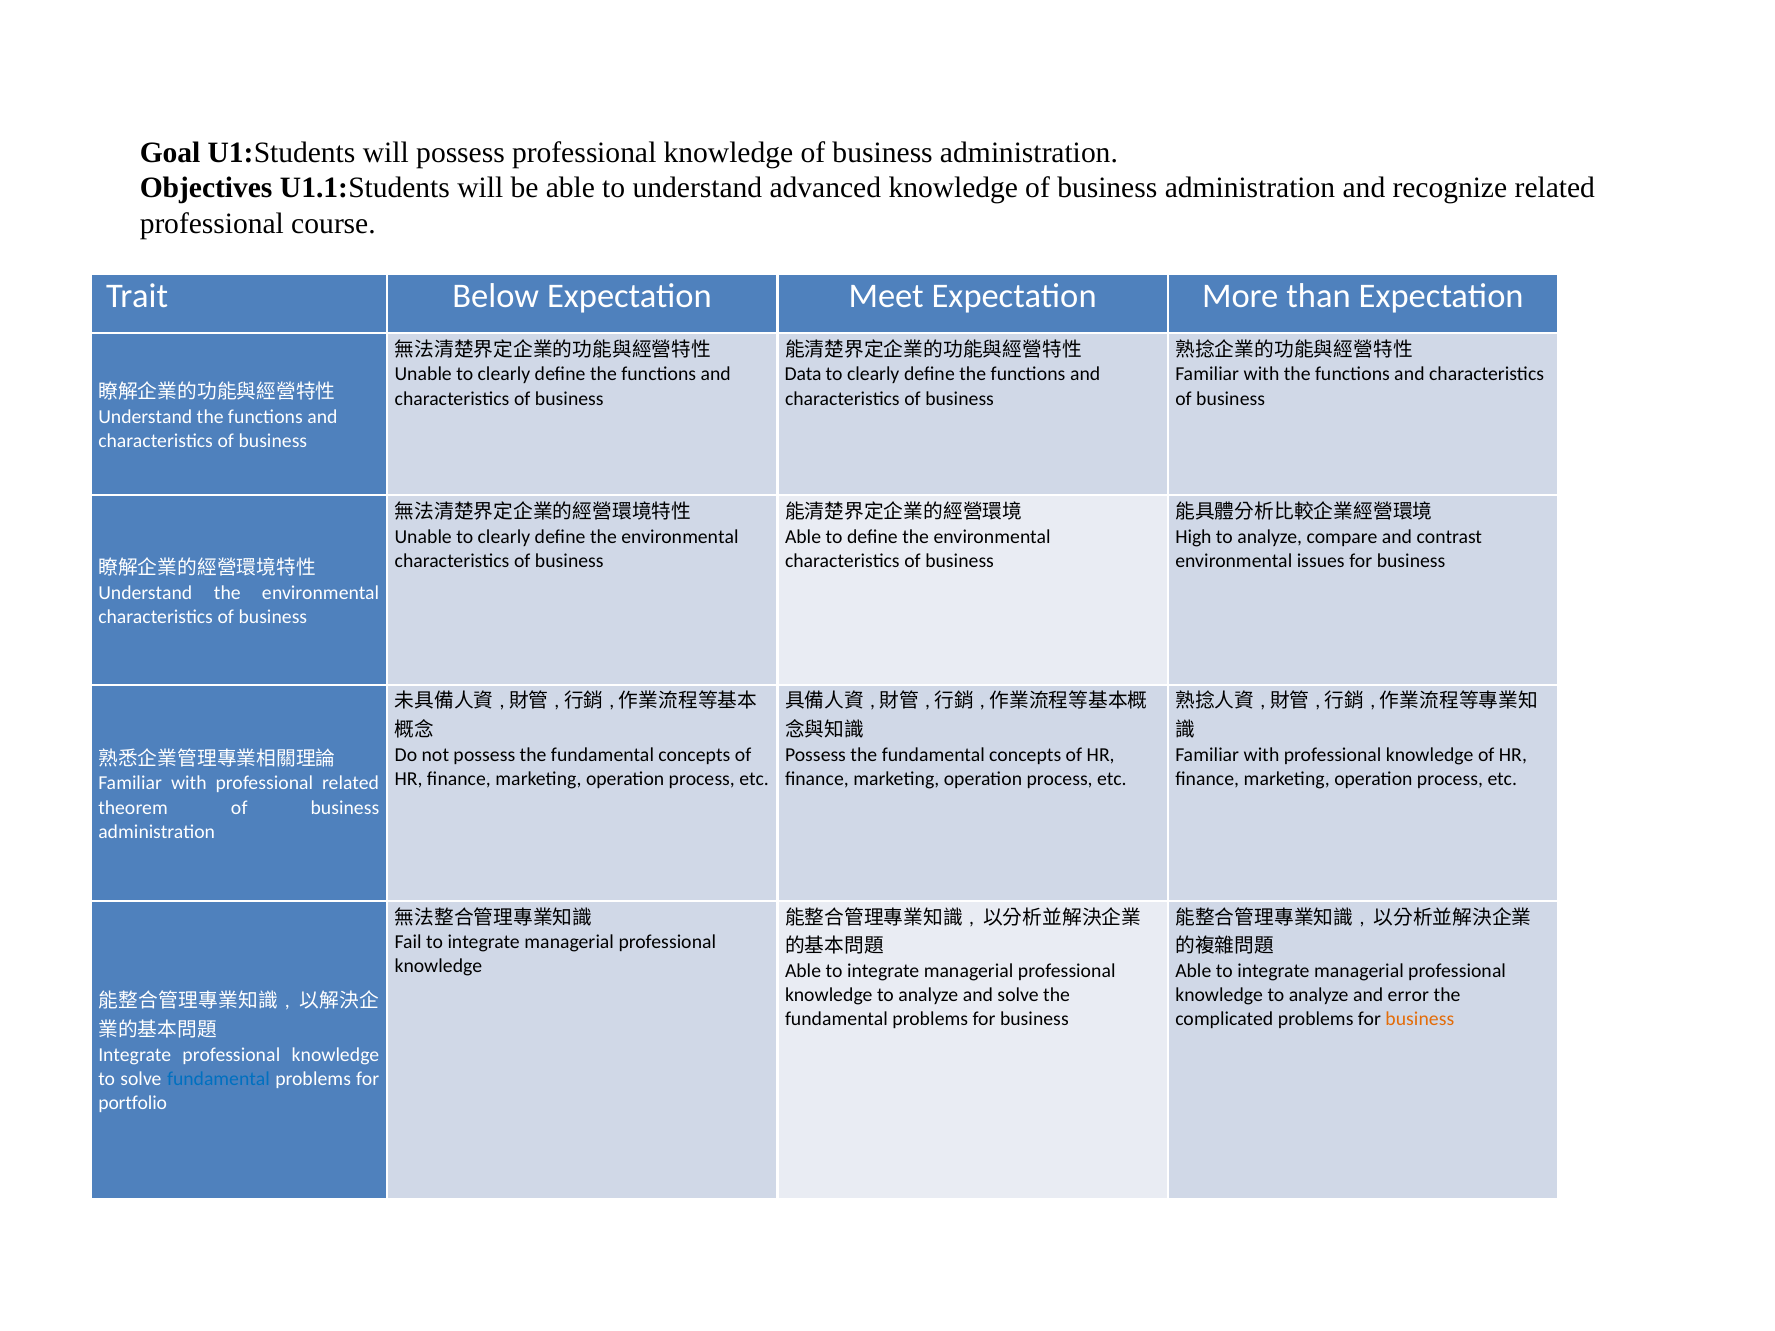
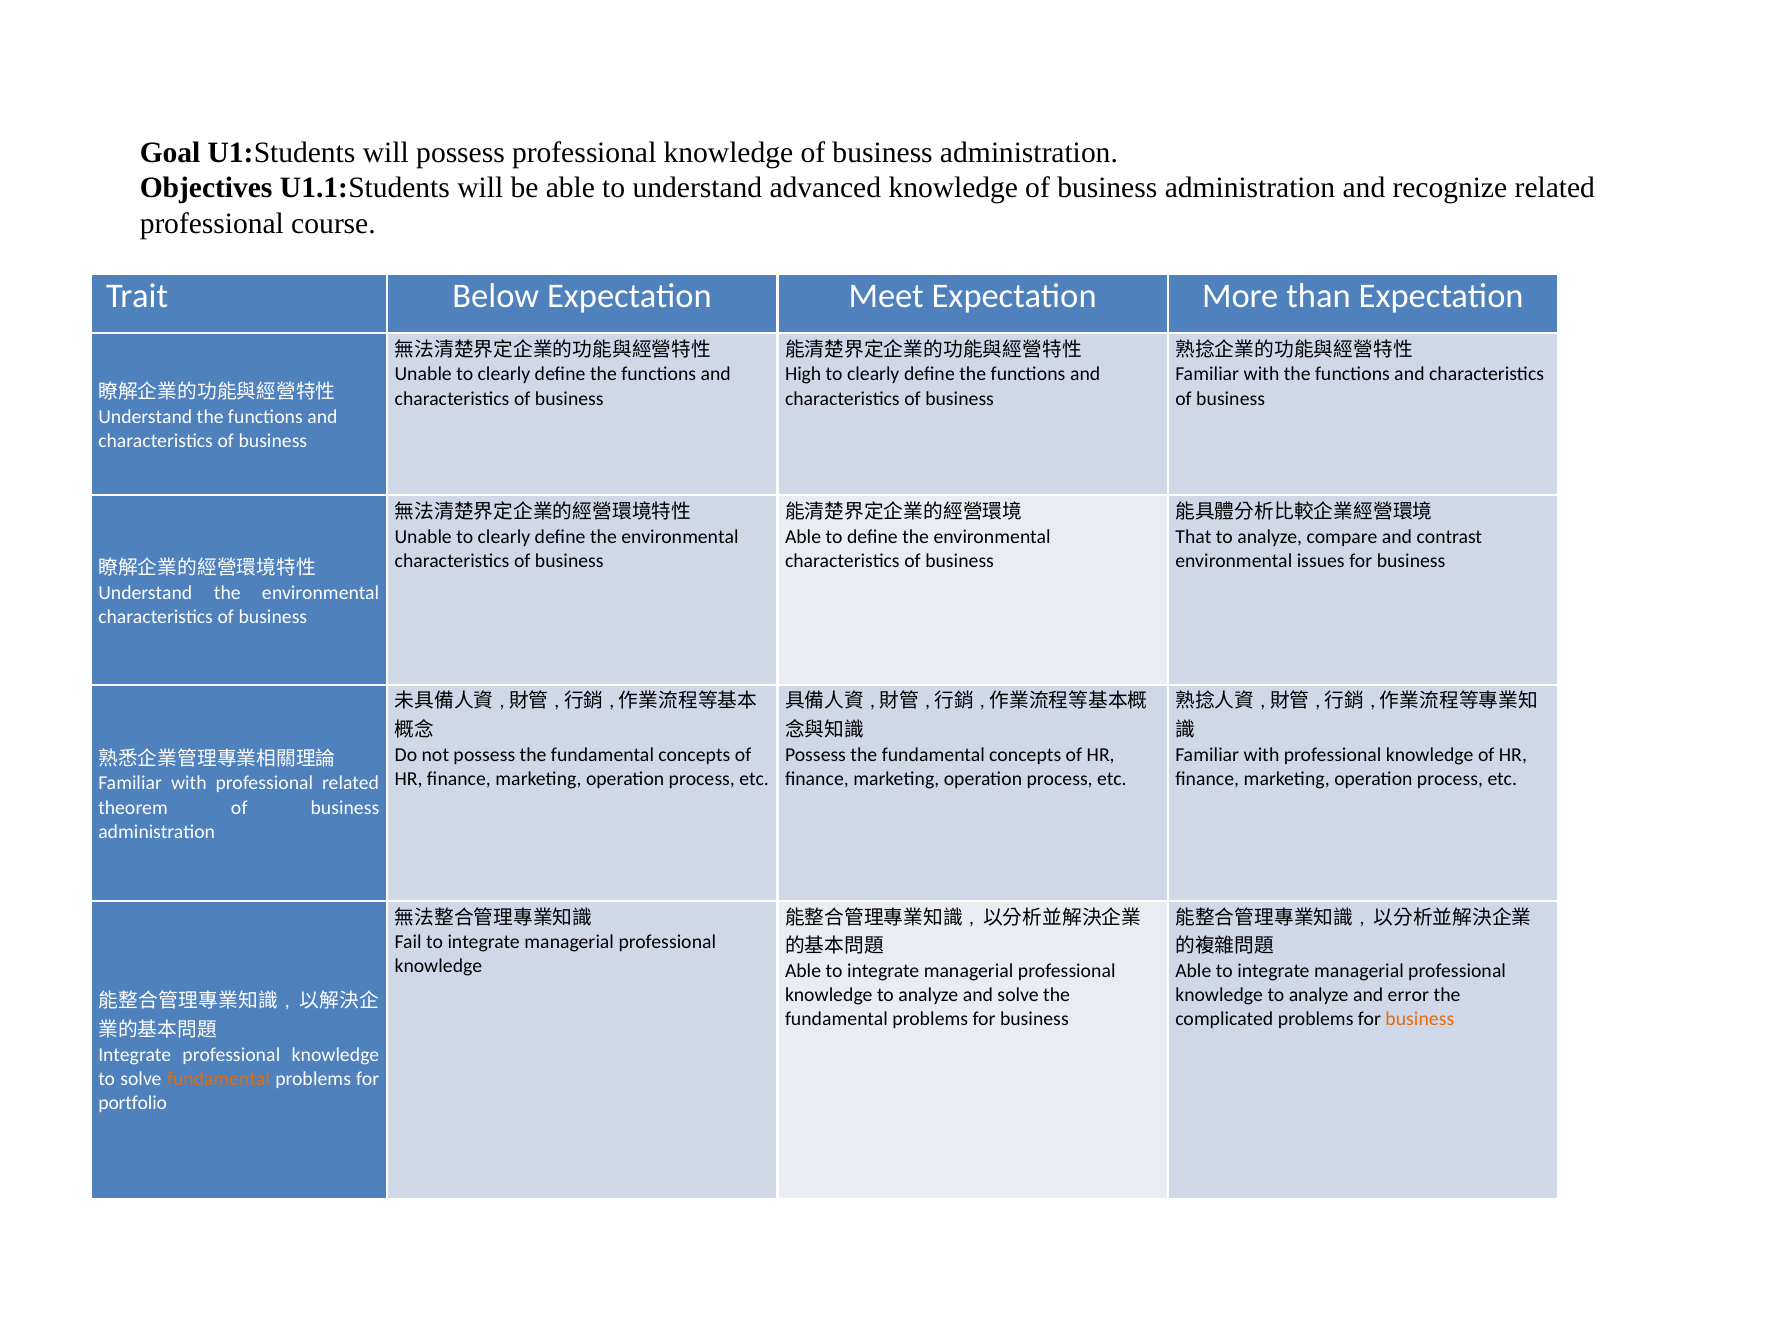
Data: Data -> High
High: High -> That
fundamental at (218, 1079) colour: blue -> orange
